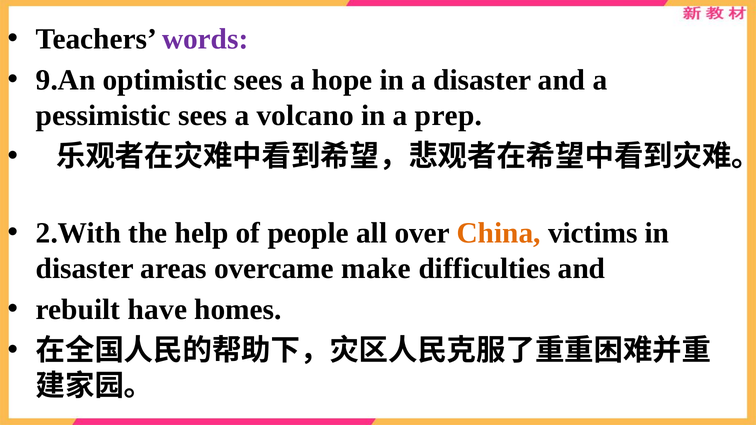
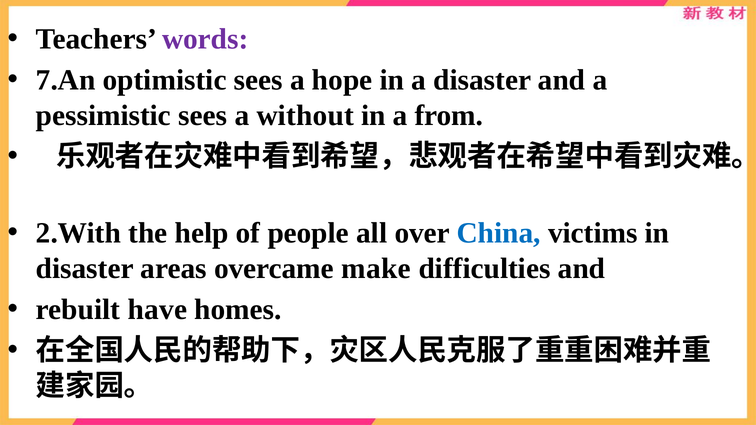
9.An: 9.An -> 7.An
volcano: volcano -> without
prep: prep -> from
China colour: orange -> blue
